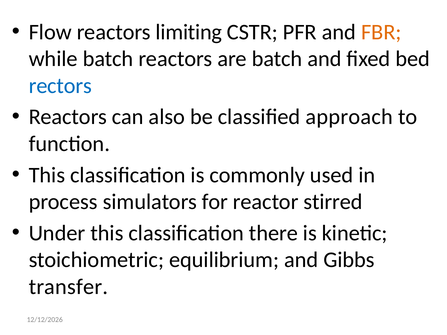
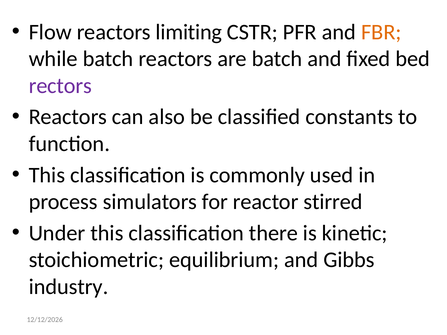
rectors colour: blue -> purple
approach: approach -> constants
transfer: transfer -> industry
